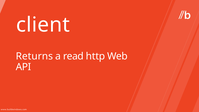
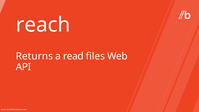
client: client -> reach
http: http -> files
